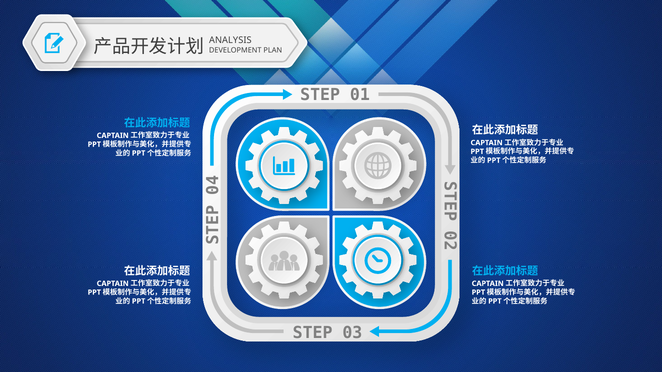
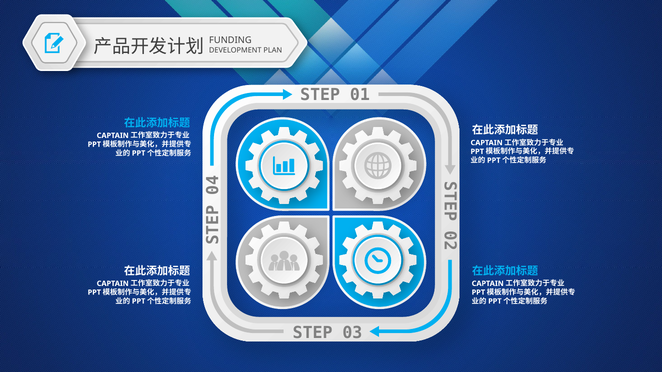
ANALYSIS: ANALYSIS -> FUNDING
